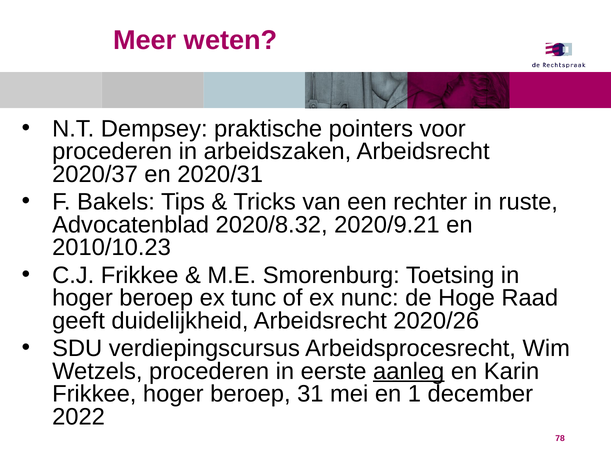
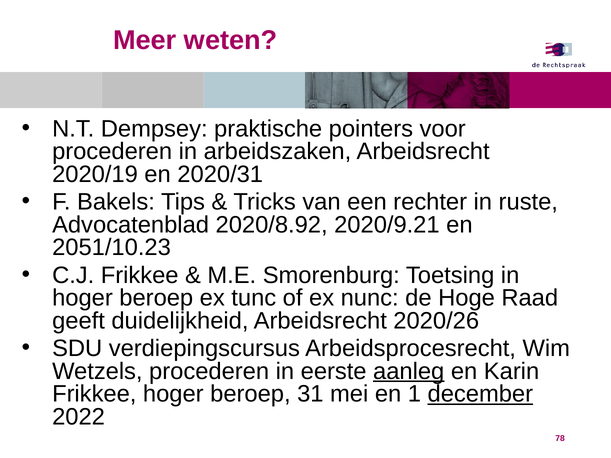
2020/37: 2020/37 -> 2020/19
2020/8.32: 2020/8.32 -> 2020/8.92
2010/10.23: 2010/10.23 -> 2051/10.23
december underline: none -> present
